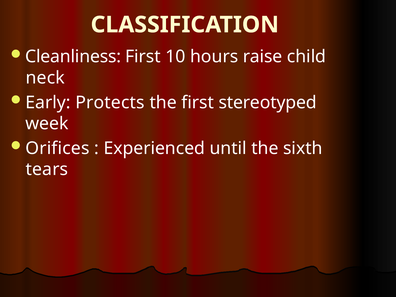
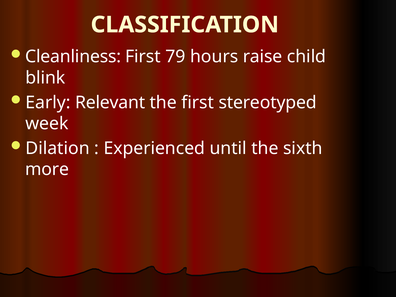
10: 10 -> 79
neck: neck -> blink
Protects: Protects -> Relevant
Orifices: Orifices -> Dilation
tears: tears -> more
